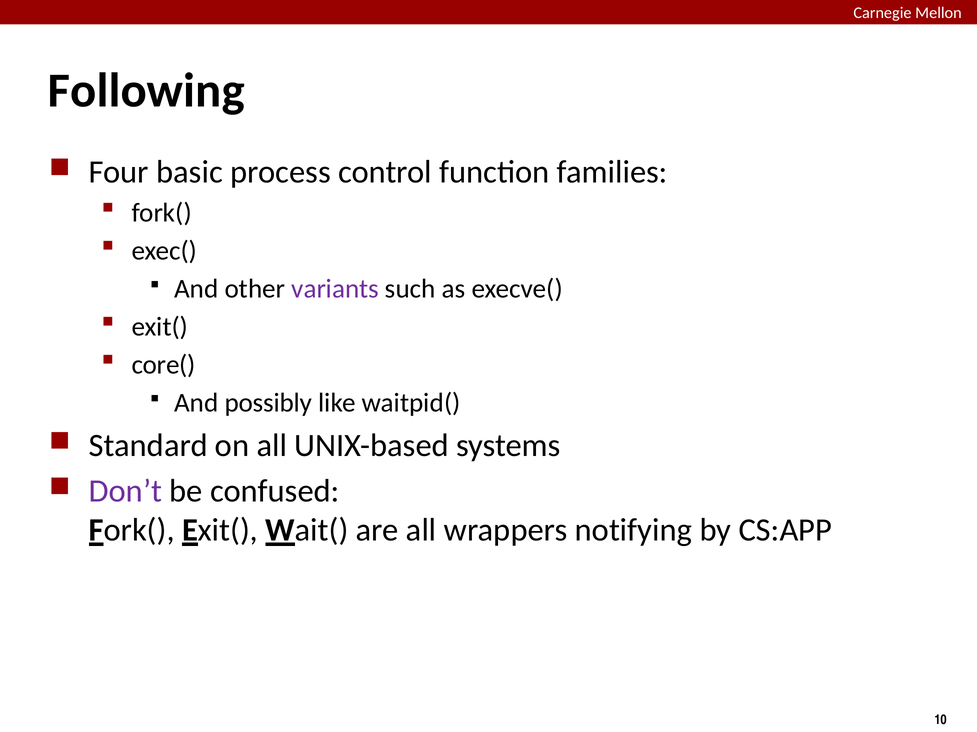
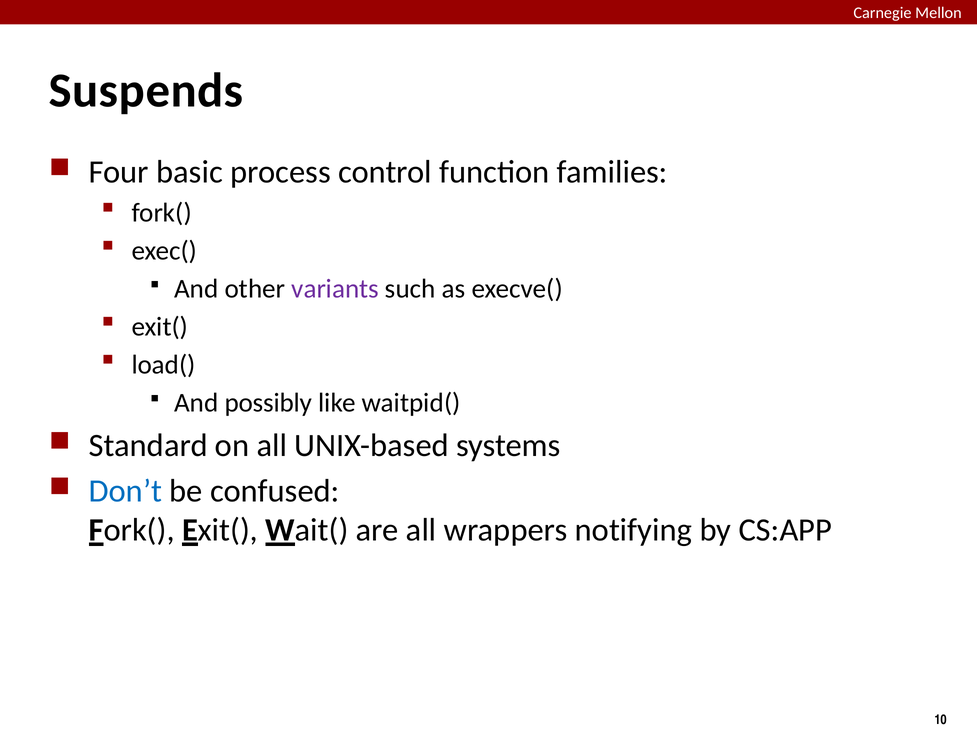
Following: Following -> Suspends
core(: core( -> load(
Don’t colour: purple -> blue
